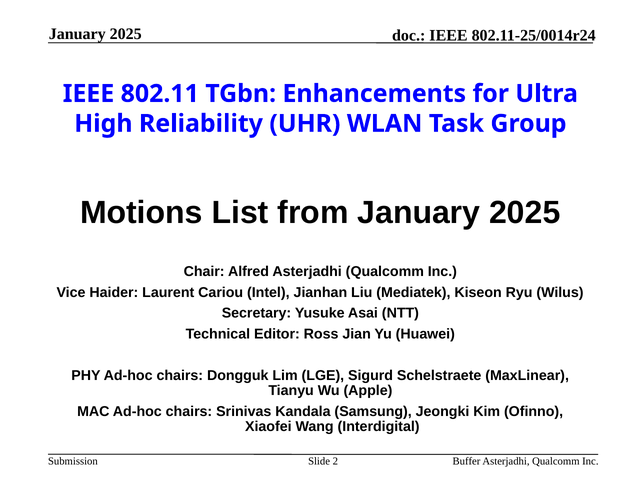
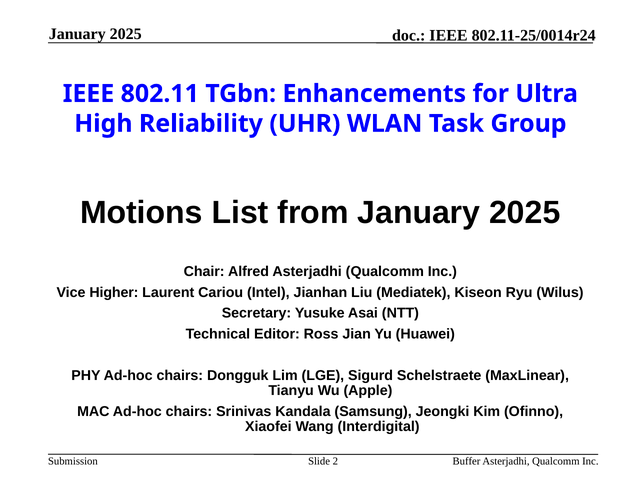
Haider: Haider -> Higher
